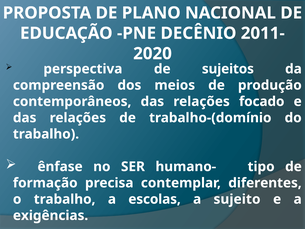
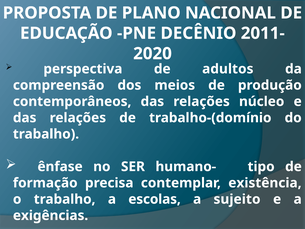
sujeitos: sujeitos -> adultos
focado: focado -> núcleo
diferentes: diferentes -> existência
